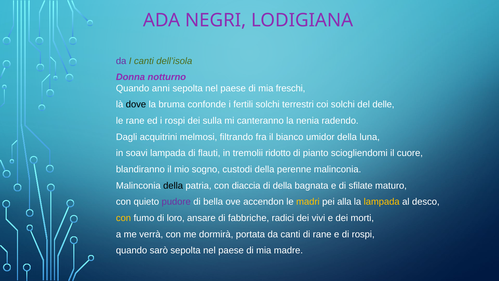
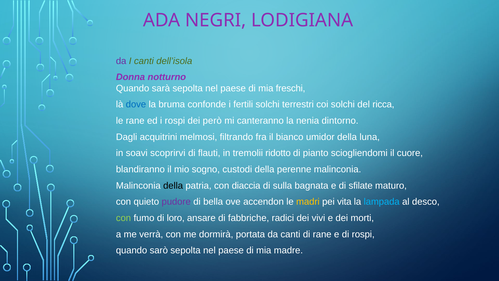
anni: anni -> sarà
dove colour: black -> blue
delle: delle -> ricca
sulla: sulla -> però
radendo: radendo -> dintorno
soavi lampada: lampada -> scoprirvi
di della: della -> sulla
alla: alla -> vita
lampada at (382, 202) colour: yellow -> light blue
con at (123, 218) colour: yellow -> light green
